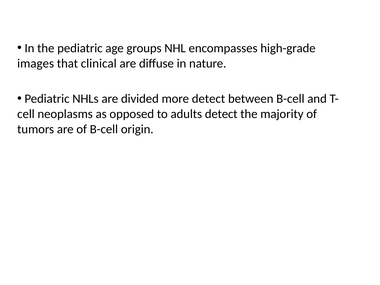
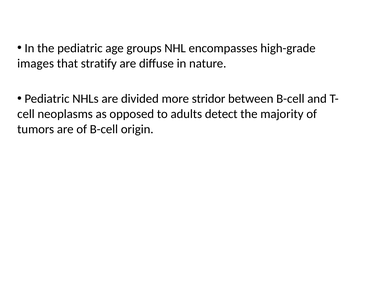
clinical: clinical -> stratify
more detect: detect -> stridor
